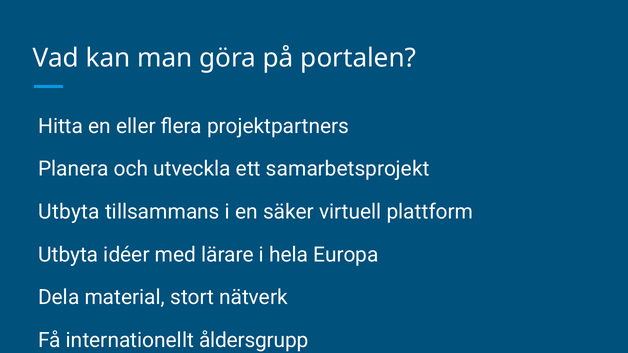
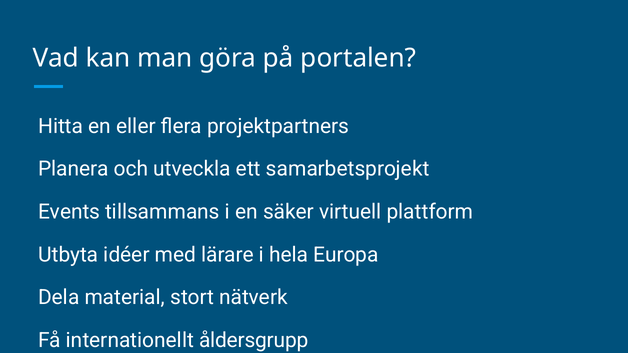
Utbyta at (69, 212): Utbyta -> Events
